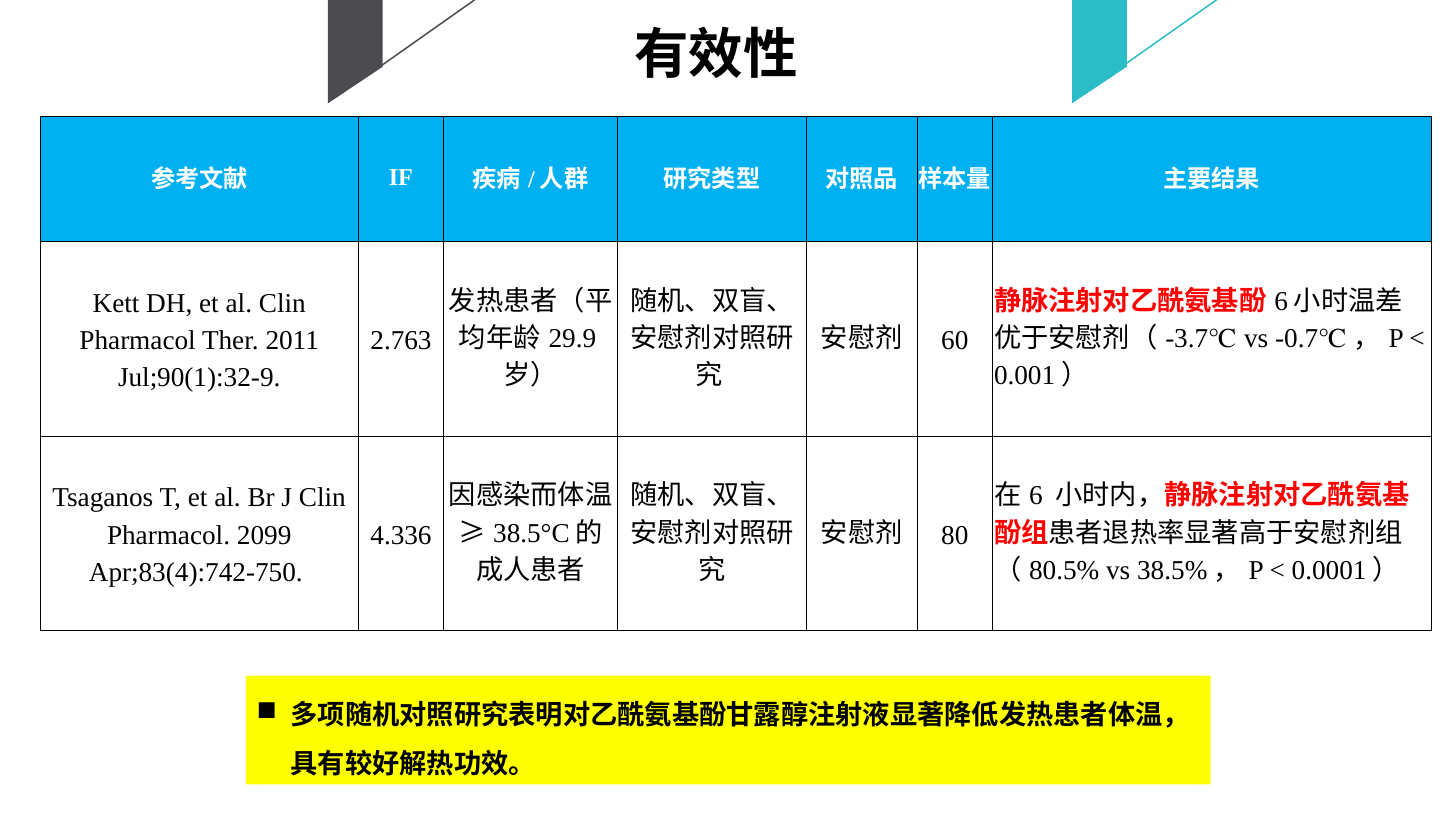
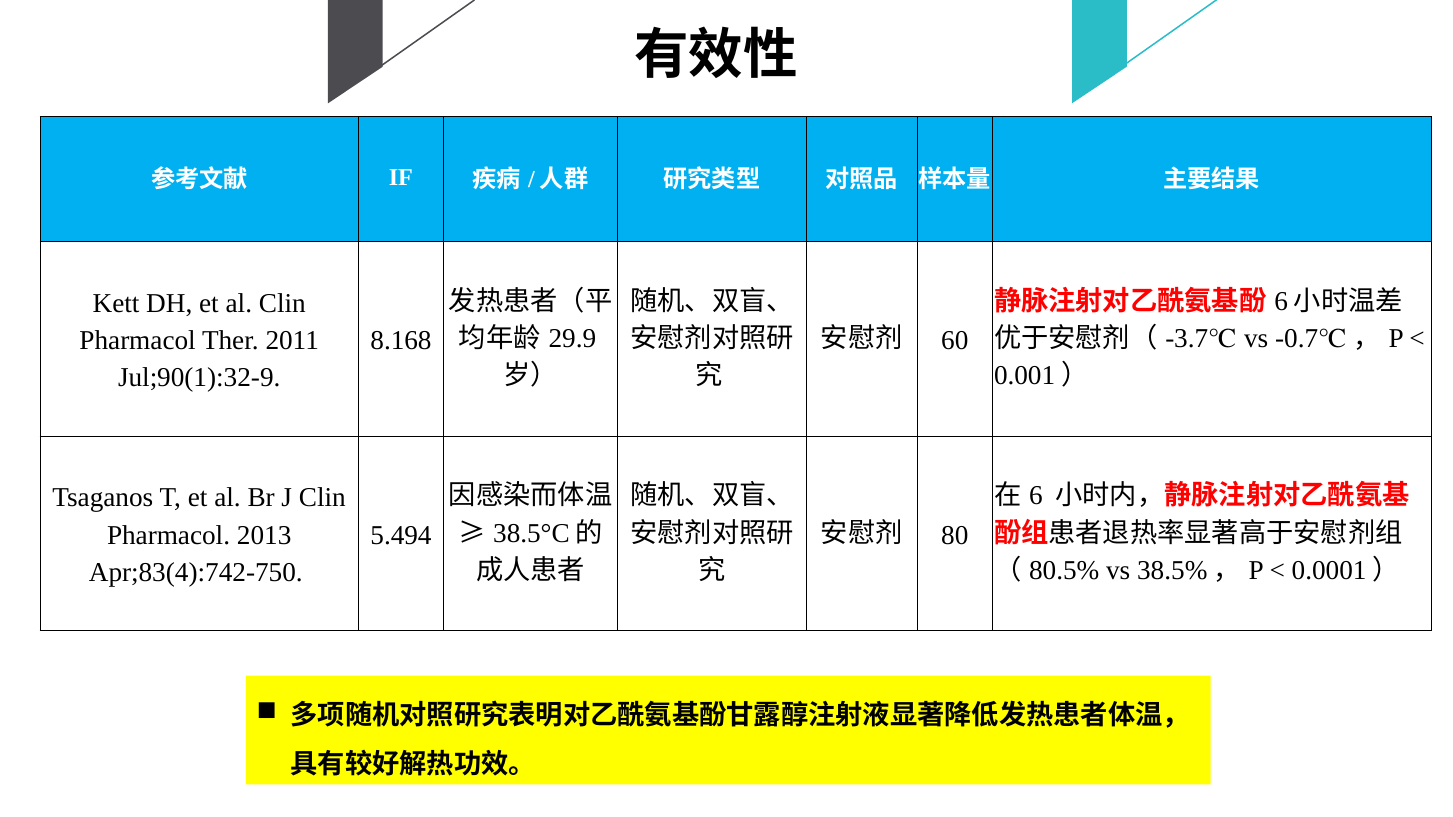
2.763: 2.763 -> 8.168
2099: 2099 -> 2013
4.336: 4.336 -> 5.494
